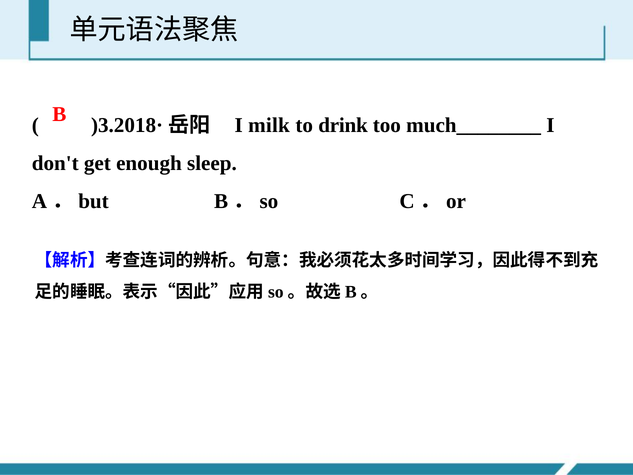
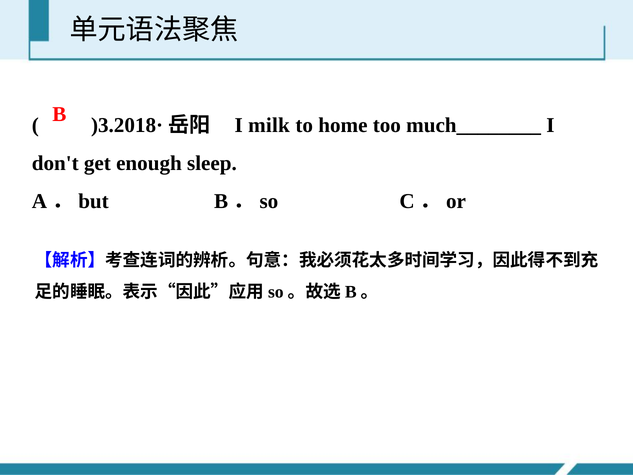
drink: drink -> home
